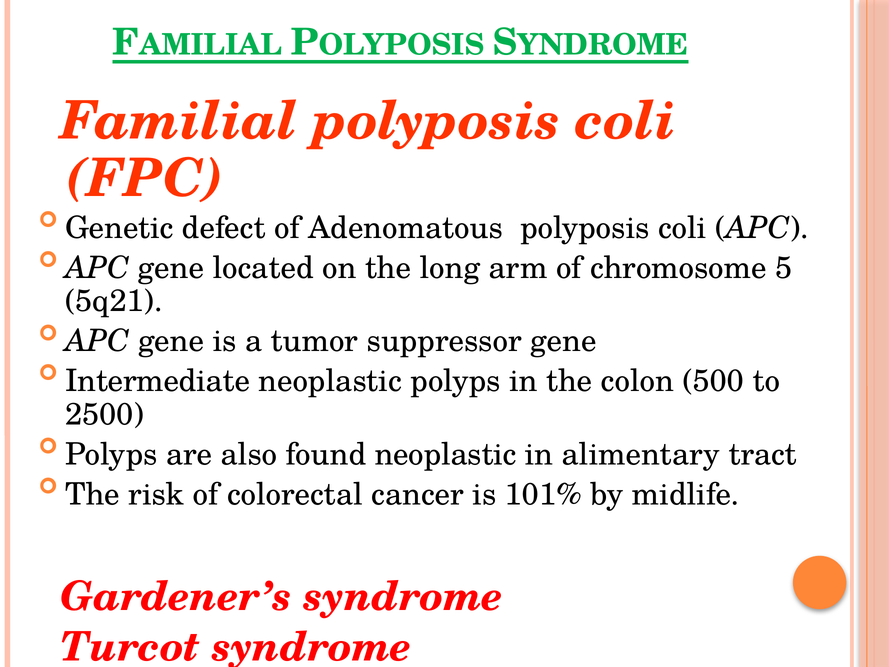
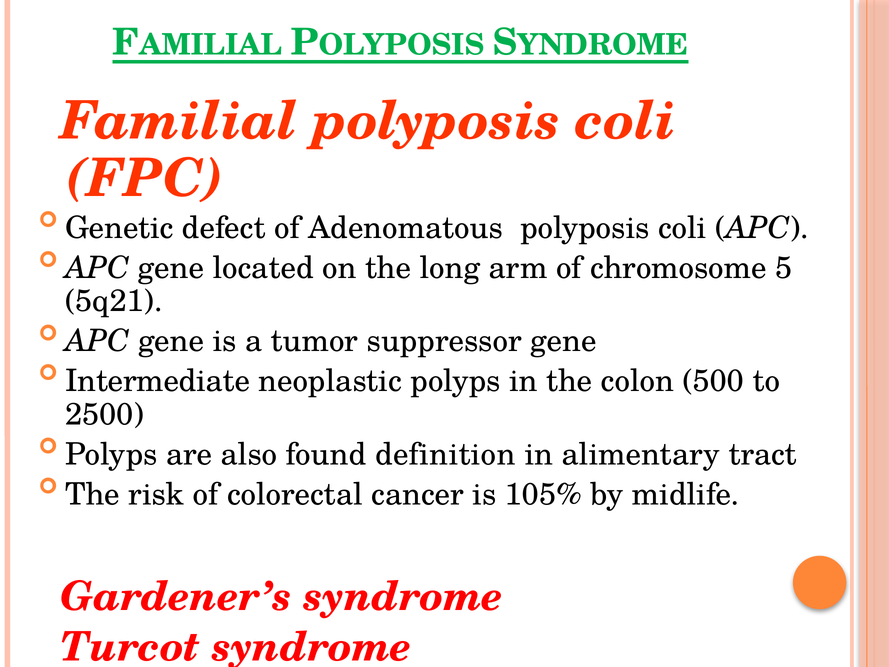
found neoplastic: neoplastic -> definition
101%: 101% -> 105%
